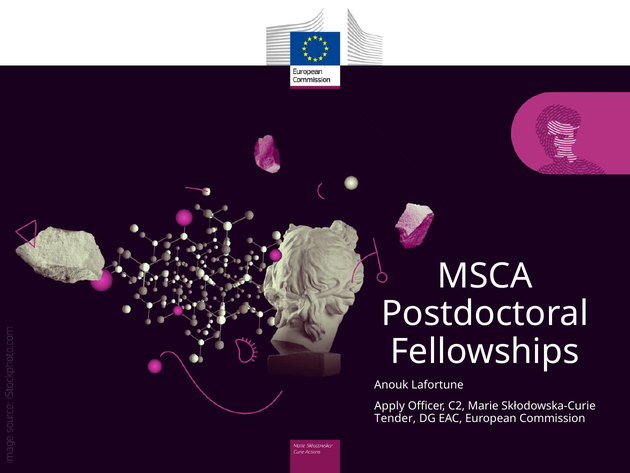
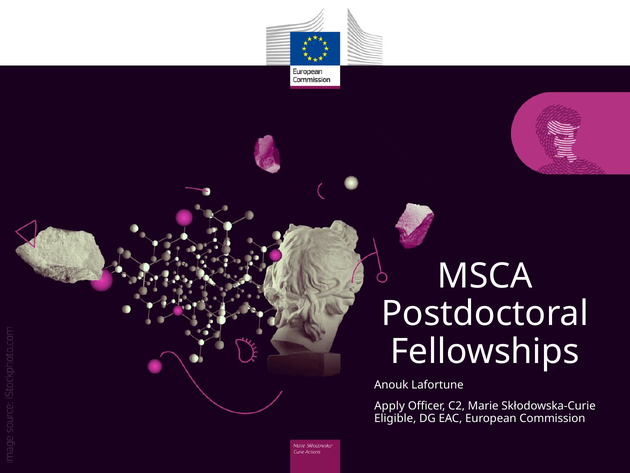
Tender: Tender -> Eligible
